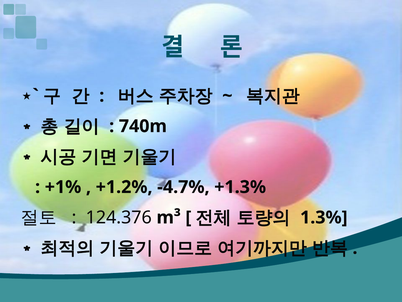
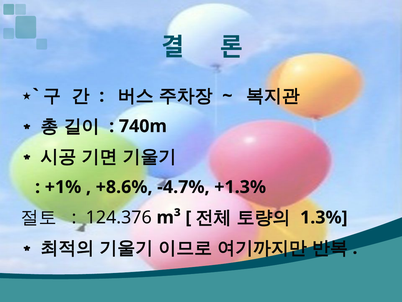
+1.2%: +1.2% -> +8.6%
